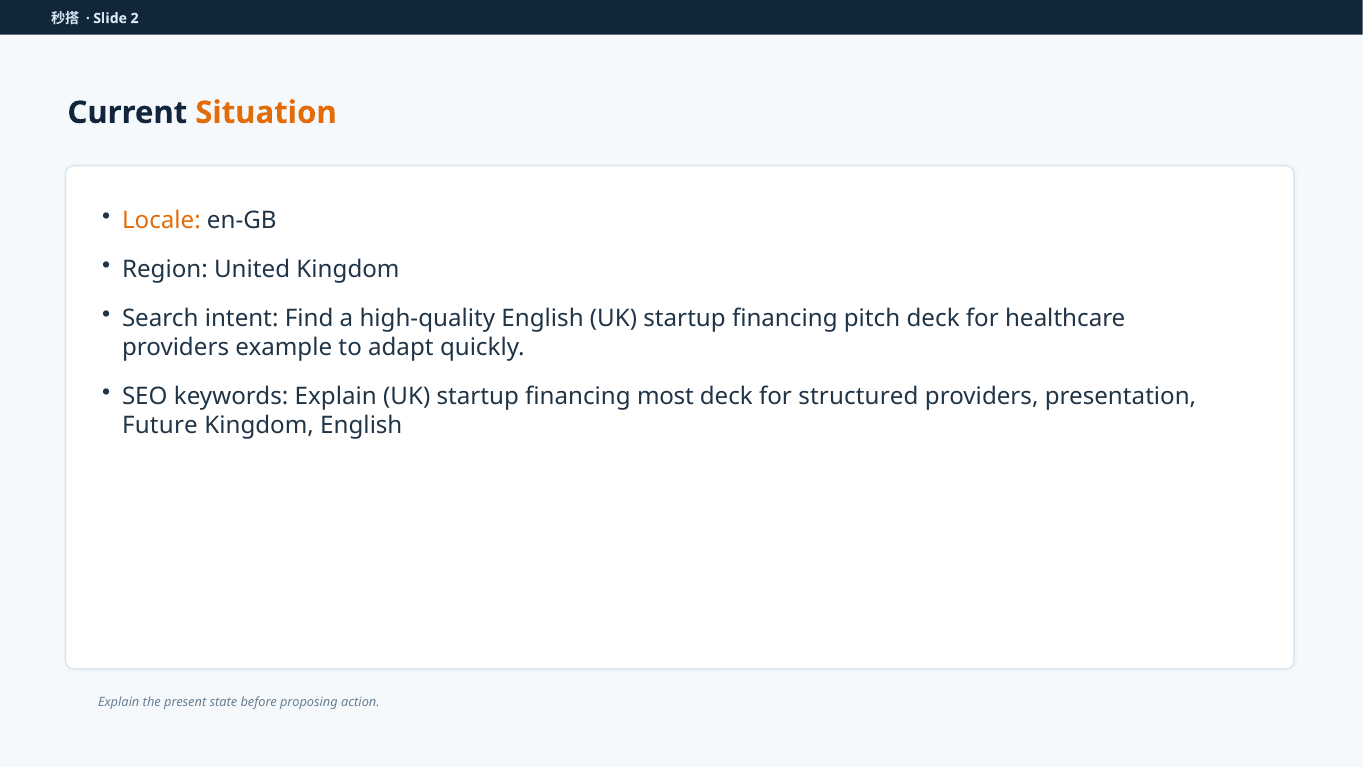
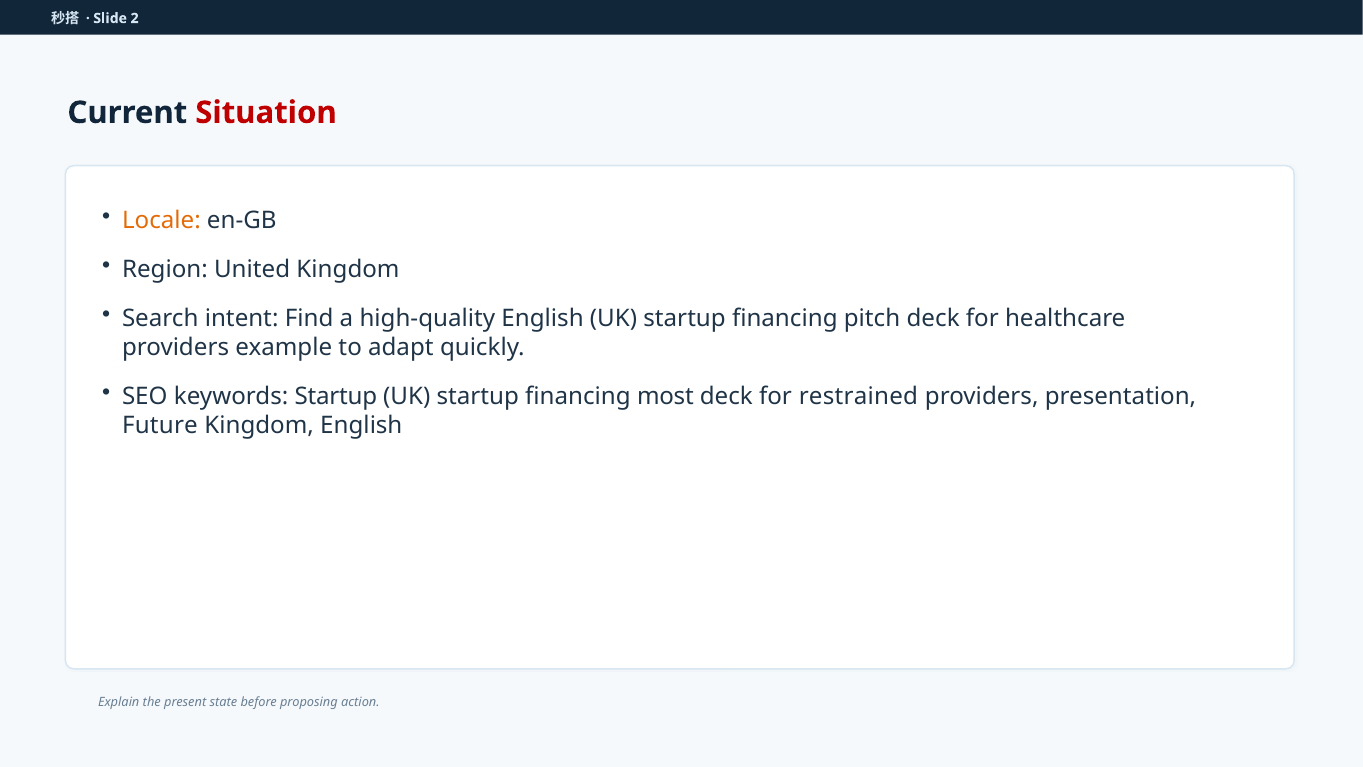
Situation colour: orange -> red
keywords Explain: Explain -> Startup
structured: structured -> restrained
